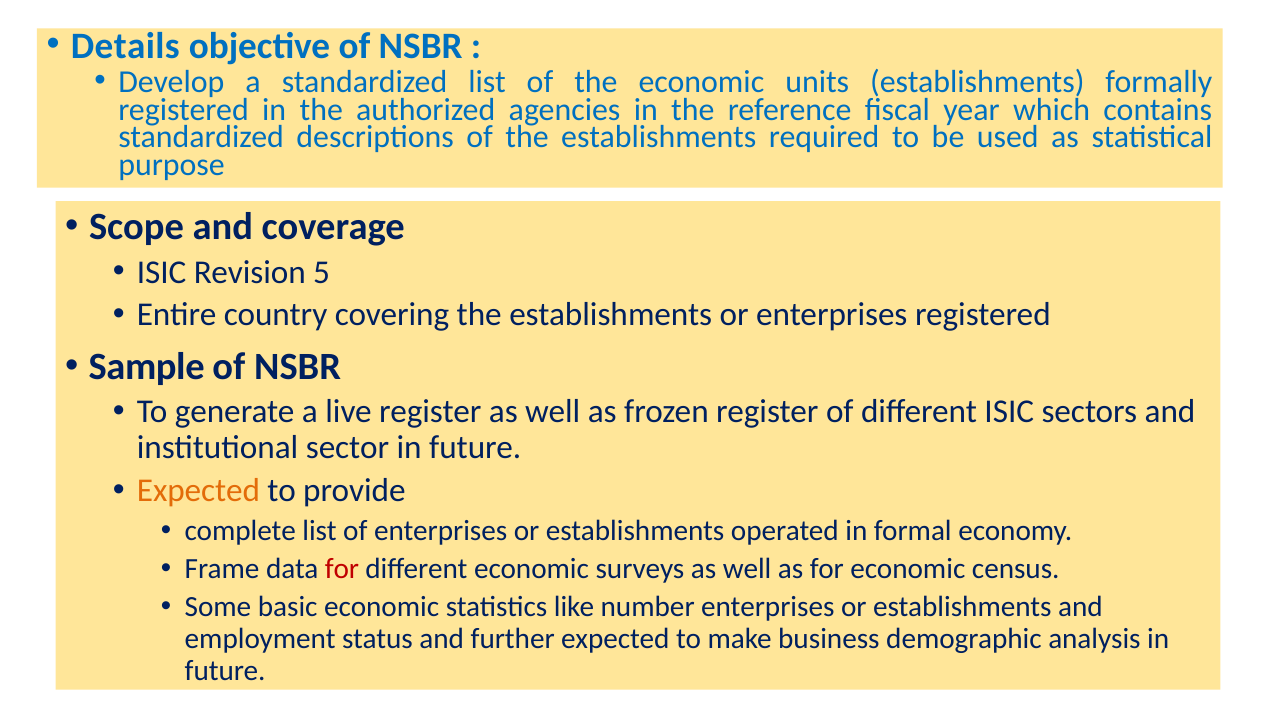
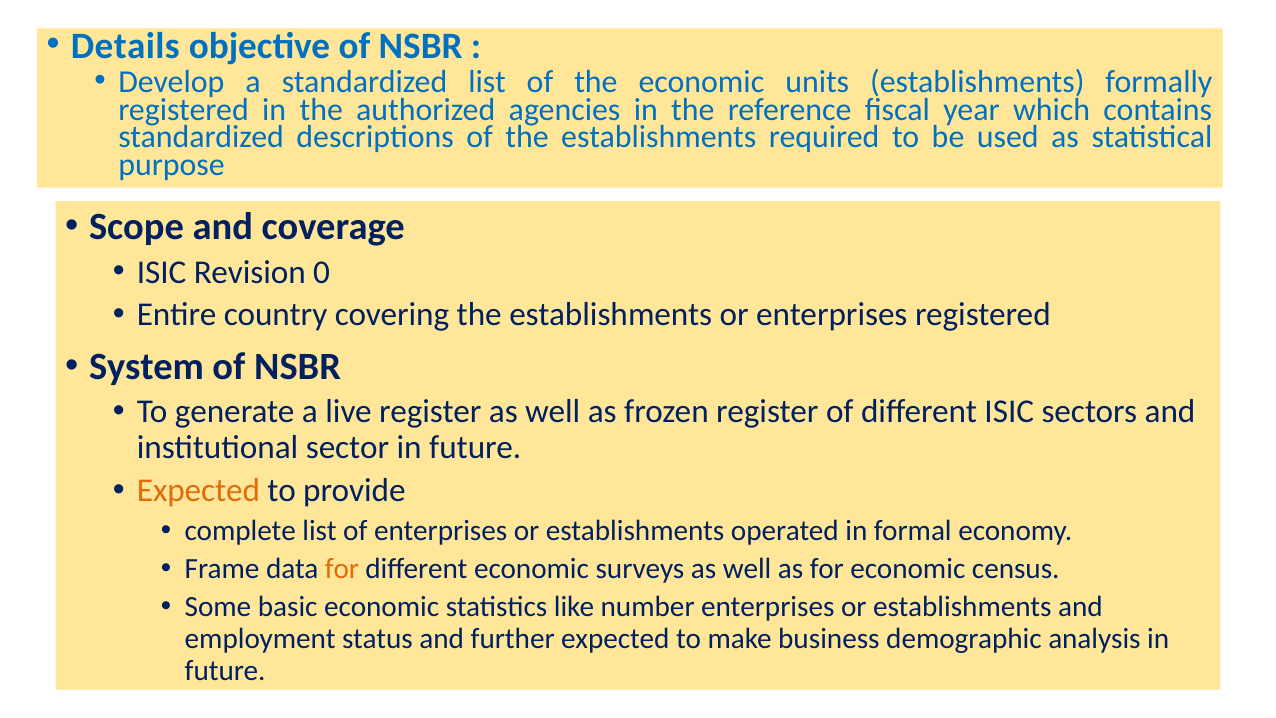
5: 5 -> 0
Sample: Sample -> System
for at (342, 569) colour: red -> orange
